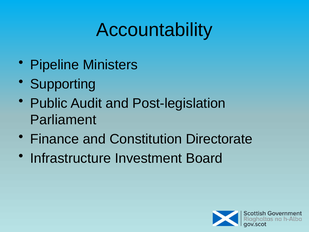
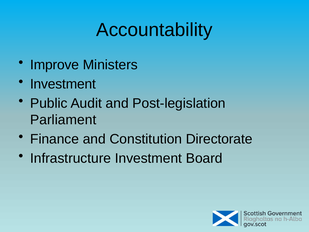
Pipeline: Pipeline -> Improve
Supporting at (63, 84): Supporting -> Investment
